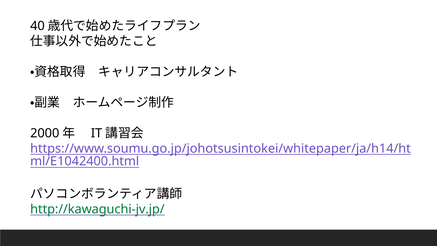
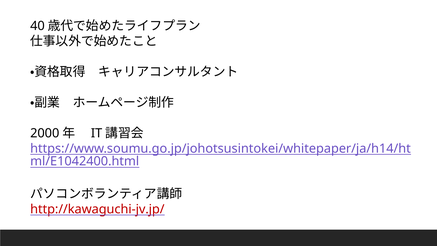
http://kawaguchi-jv.jp/ colour: green -> red
